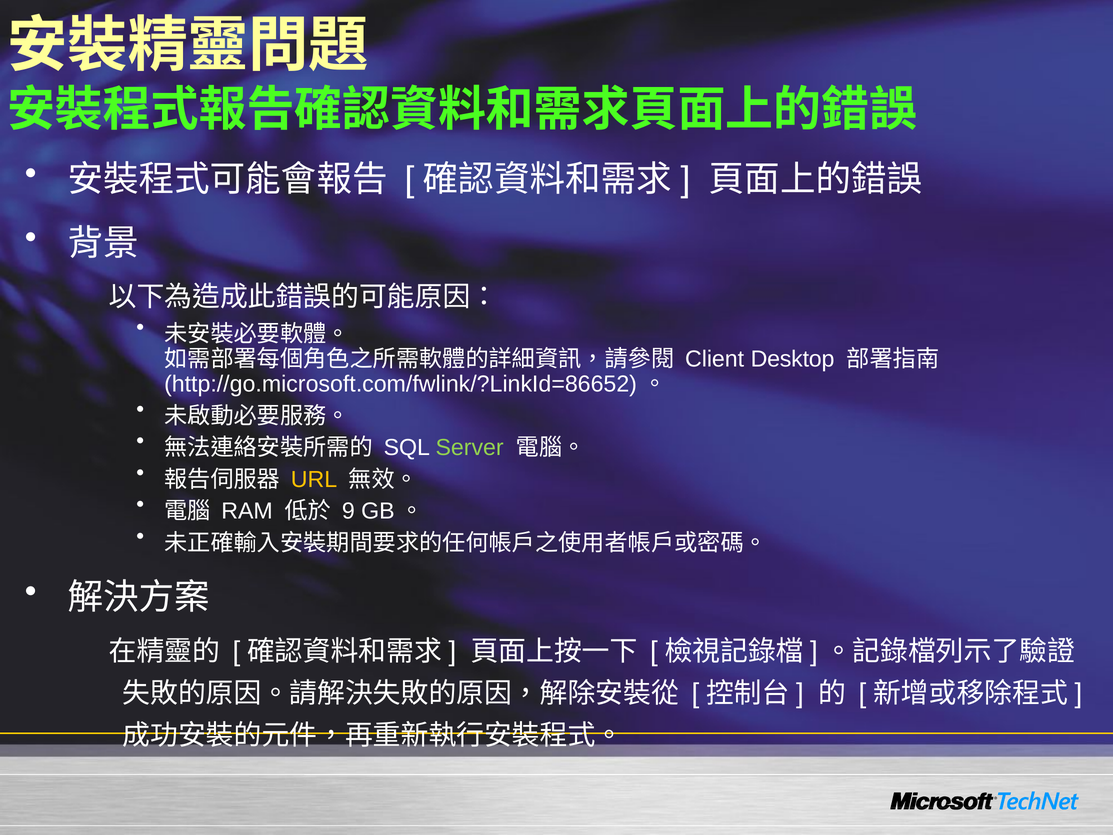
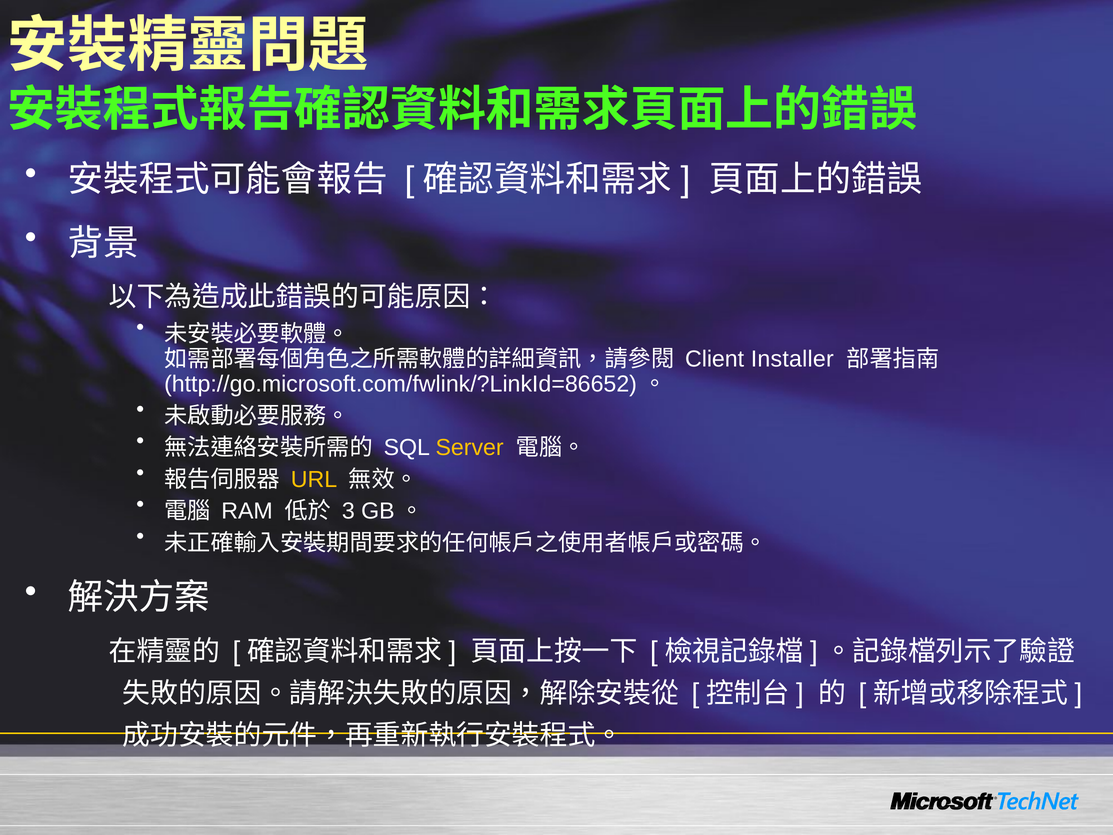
Desktop: Desktop -> Installer
Server colour: light green -> yellow
9: 9 -> 3
